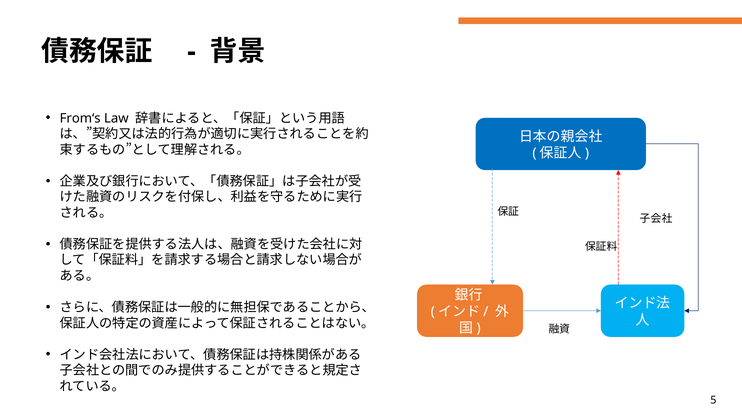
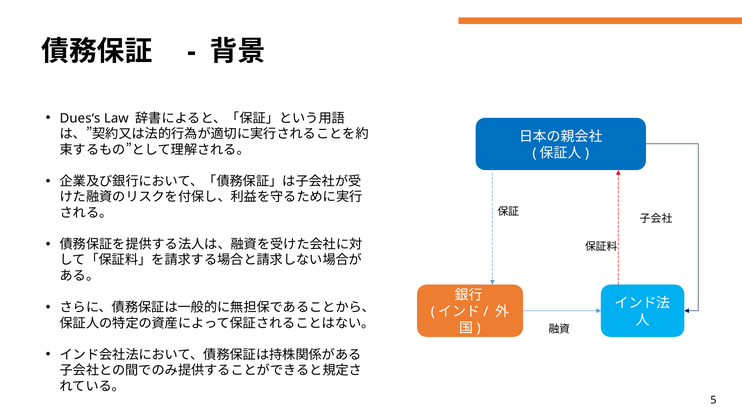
From‘s: From‘s -> Dues‘s
